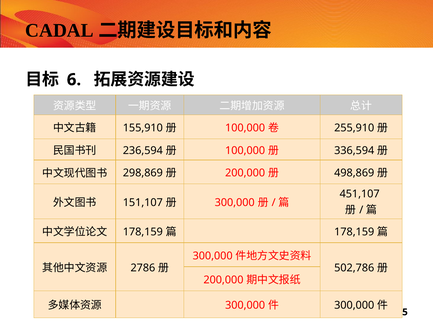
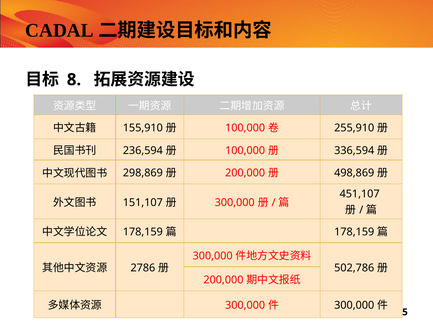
6: 6 -> 8
